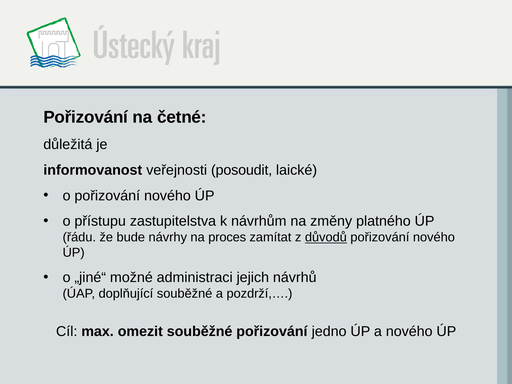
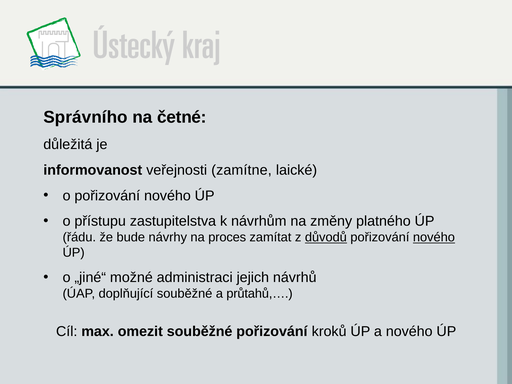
Pořizování at (86, 117): Pořizování -> Správního
posoudit: posoudit -> zamítne
nového at (434, 237) underline: none -> present
pozdrží,…: pozdrží,… -> průtahů,…
jedno: jedno -> kroků
